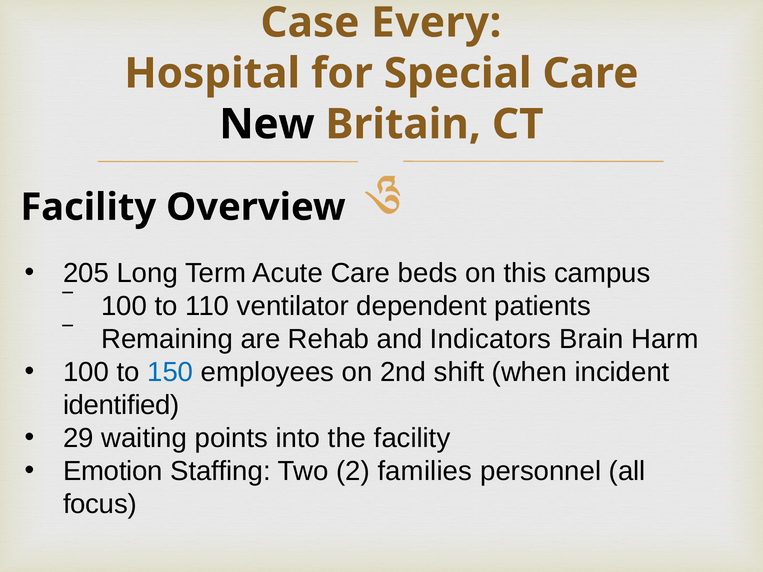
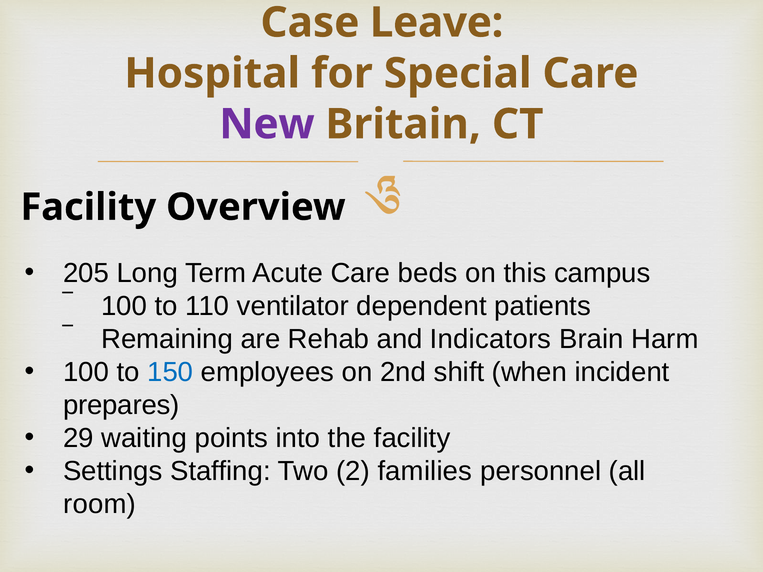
Every: Every -> Leave
New colour: black -> purple
identified: identified -> prepares
Emotion: Emotion -> Settings
focus: focus -> room
